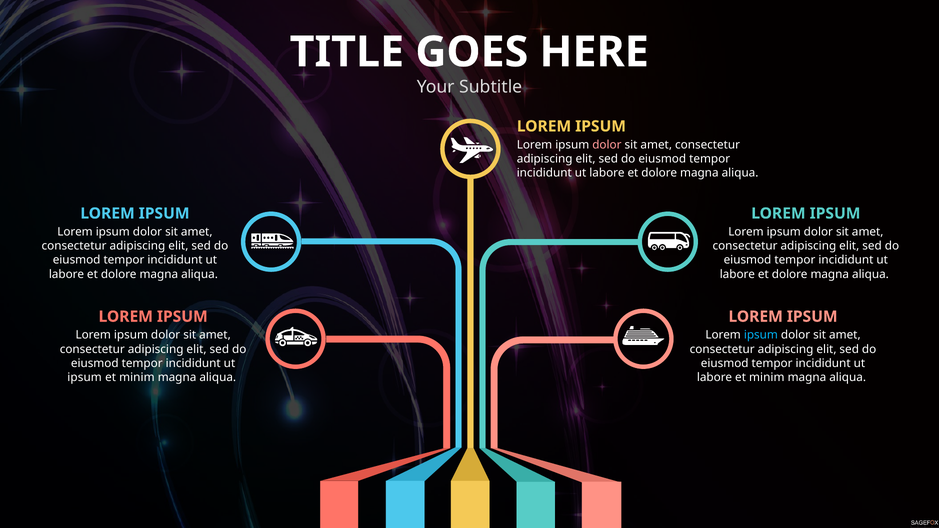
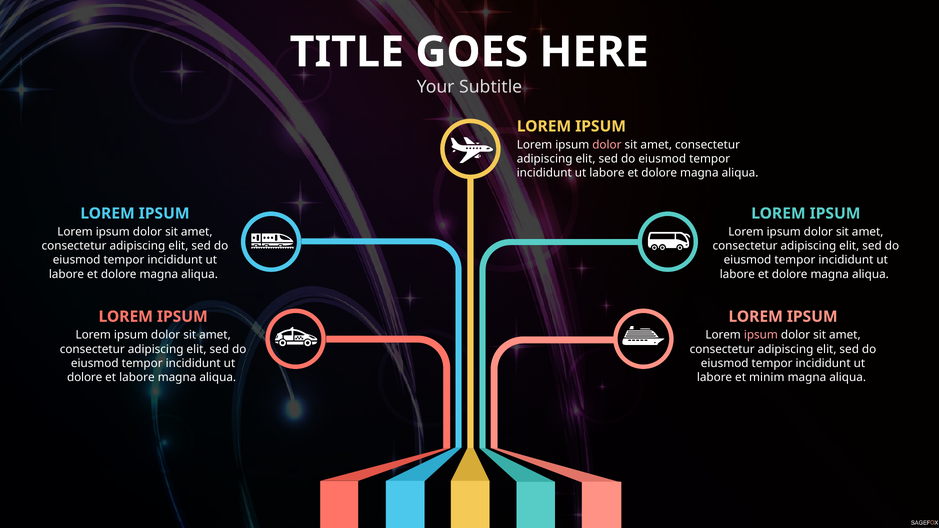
ipsum at (761, 335) colour: light blue -> pink
ipsum at (85, 377): ipsum -> dolore
minim at (137, 377): minim -> labore
